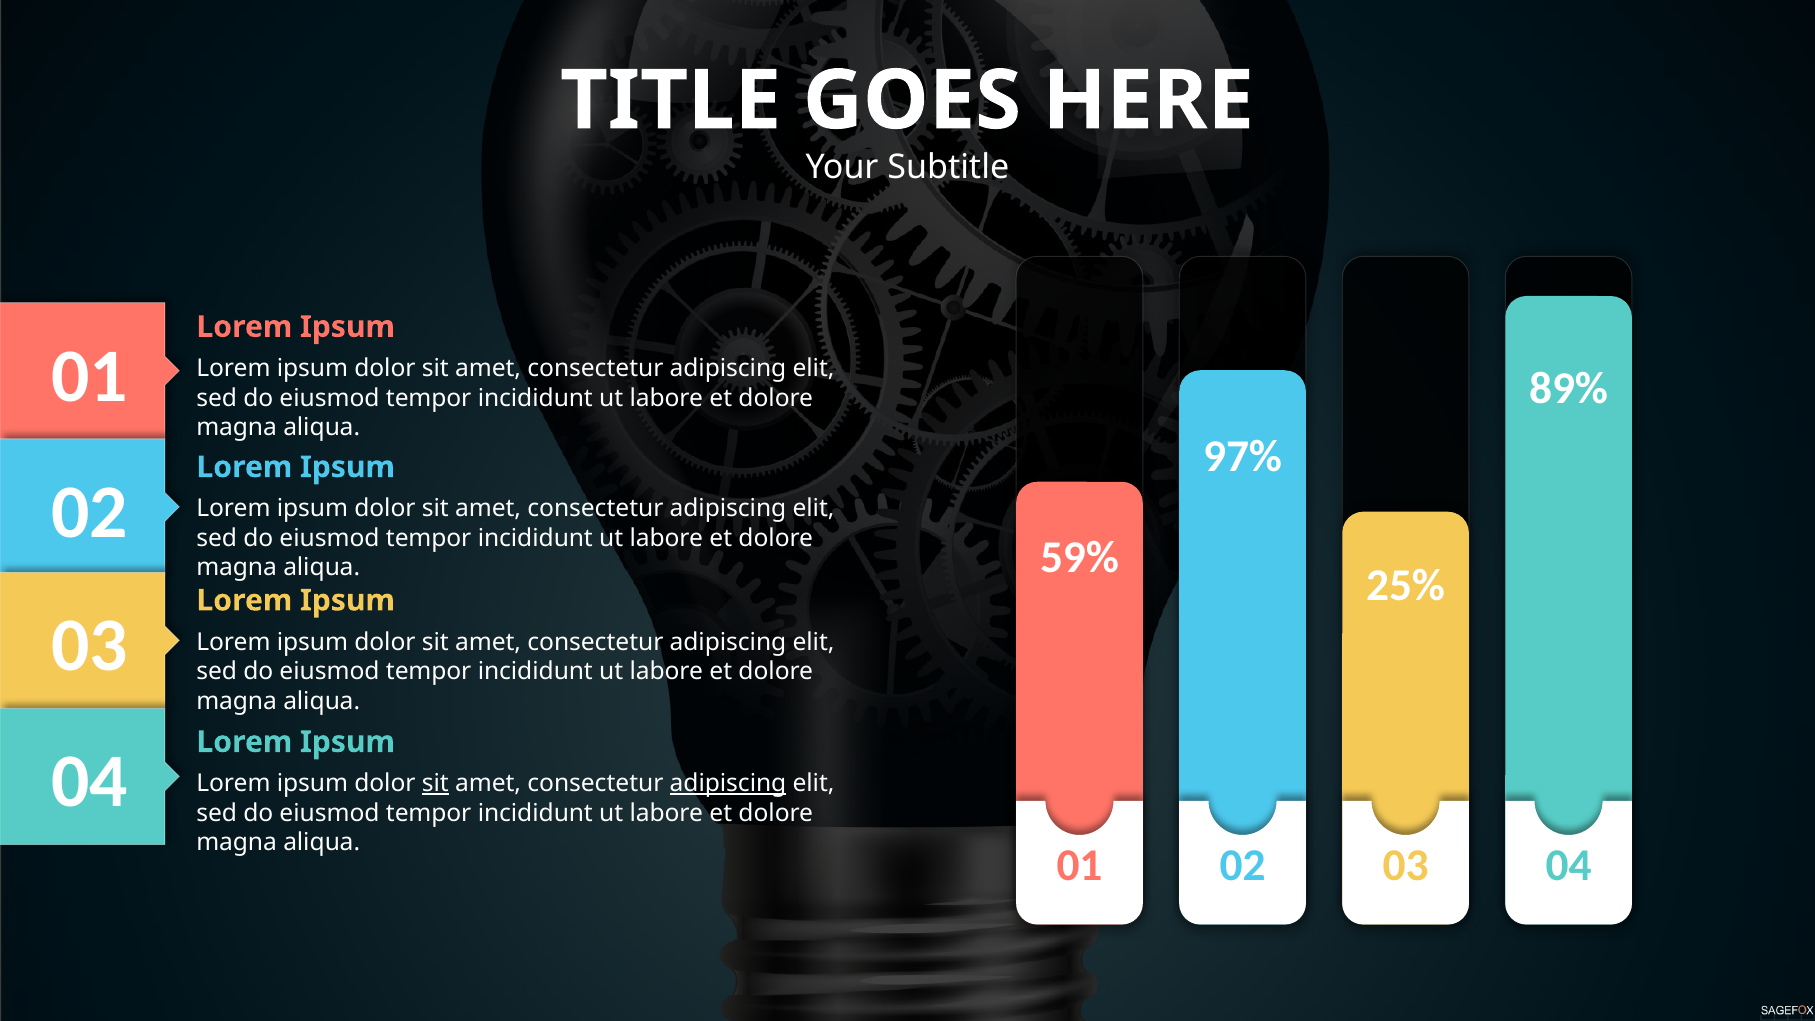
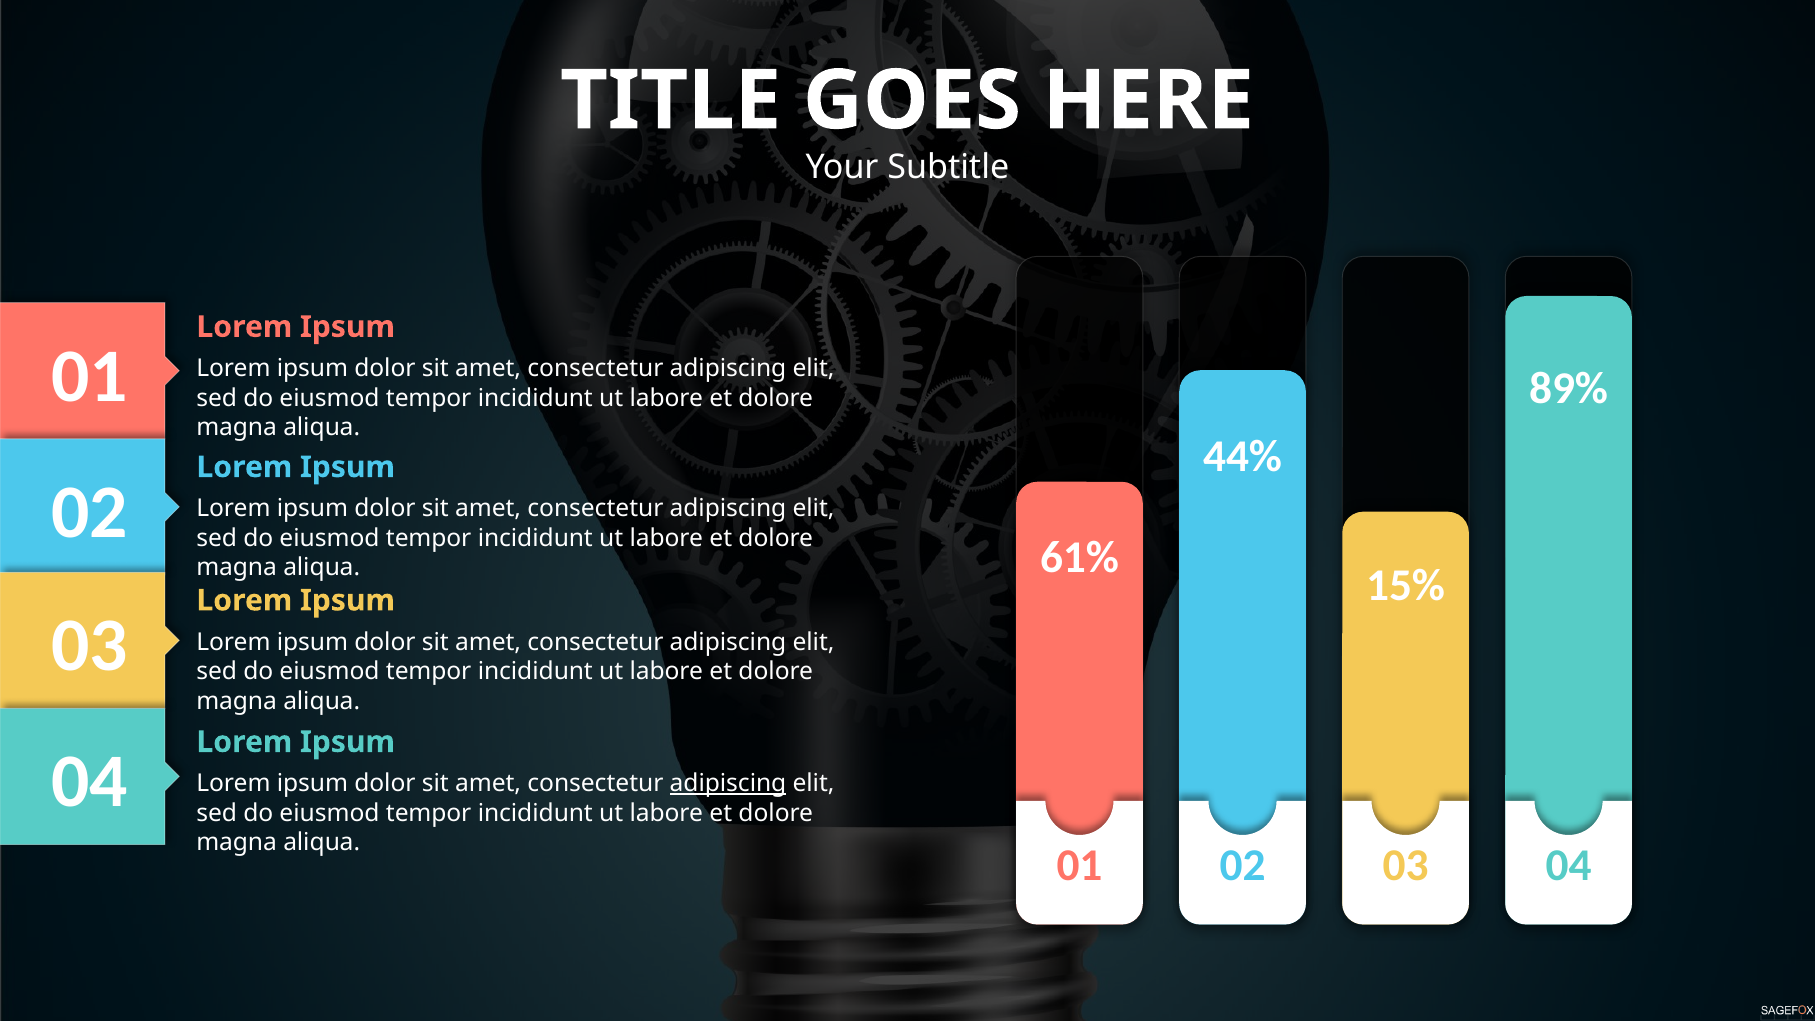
97%: 97% -> 44%
59%: 59% -> 61%
25%: 25% -> 15%
sit at (435, 784) underline: present -> none
